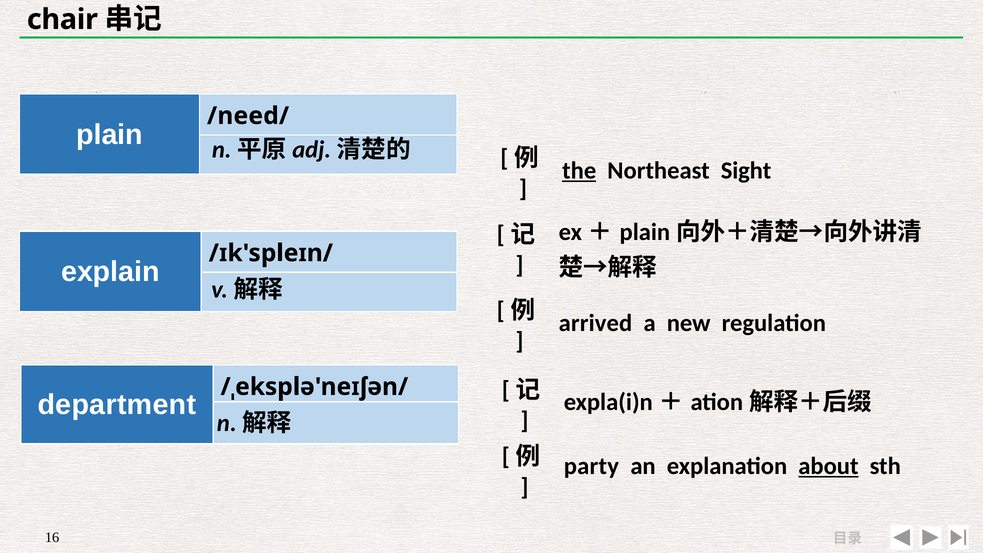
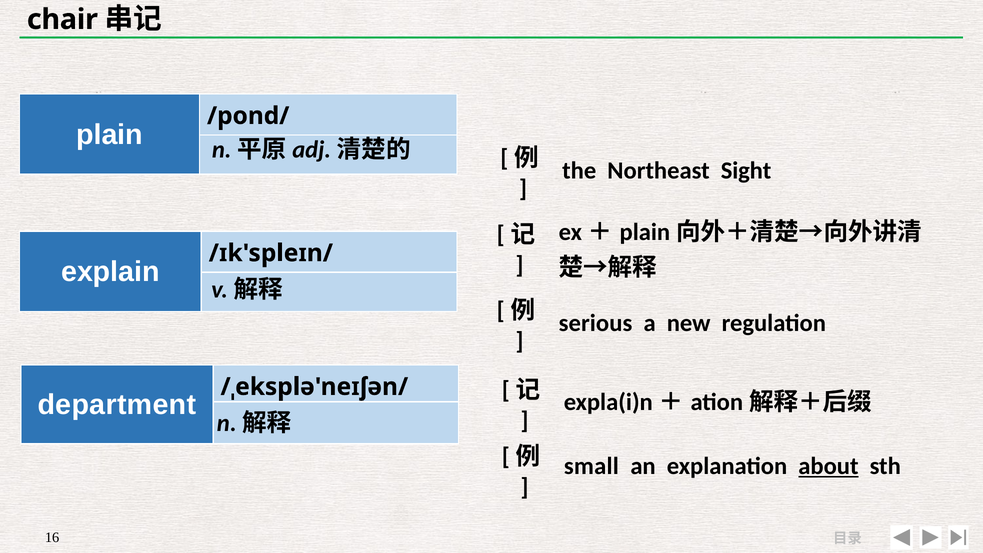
/need/: /need/ -> /pond/
the underline: present -> none
arrived: arrived -> serious
party: party -> small
